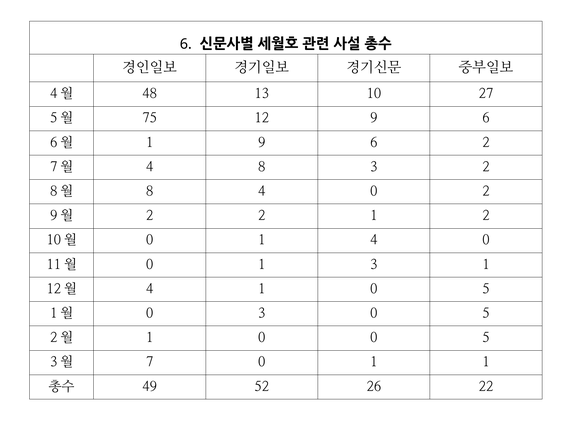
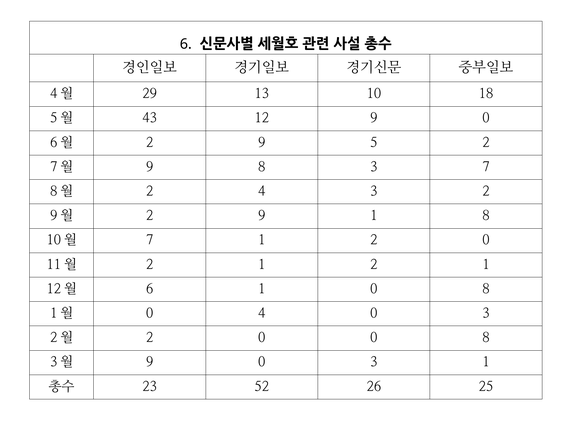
48: 48 -> 29
27: 27 -> 18
75: 75 -> 43
12 9 6: 6 -> 0
1 at (150, 143): 1 -> 2
6 at (374, 143): 6 -> 5
4 at (150, 167): 4 -> 9
3 2: 2 -> 7
8 at (150, 191): 8 -> 2
0 at (374, 191): 0 -> 3
2 at (262, 216): 2 -> 9
1 2: 2 -> 8
0 at (150, 240): 0 -> 7
4 at (374, 240): 4 -> 2
0 at (150, 265): 0 -> 2
3 at (374, 265): 3 -> 2
4 at (150, 289): 4 -> 6
1 0 5: 5 -> 8
0 3: 3 -> 4
5 at (486, 313): 5 -> 3
1 at (150, 338): 1 -> 2
0 0 5: 5 -> 8
7 at (150, 362): 7 -> 9
1 at (374, 362): 1 -> 3
49: 49 -> 23
22: 22 -> 25
